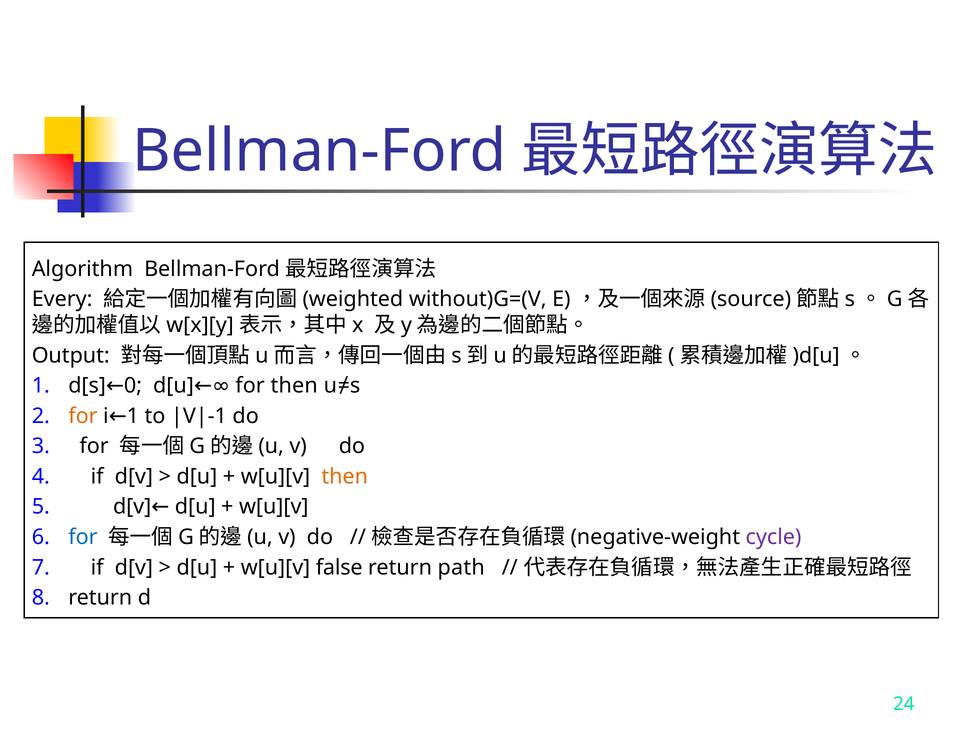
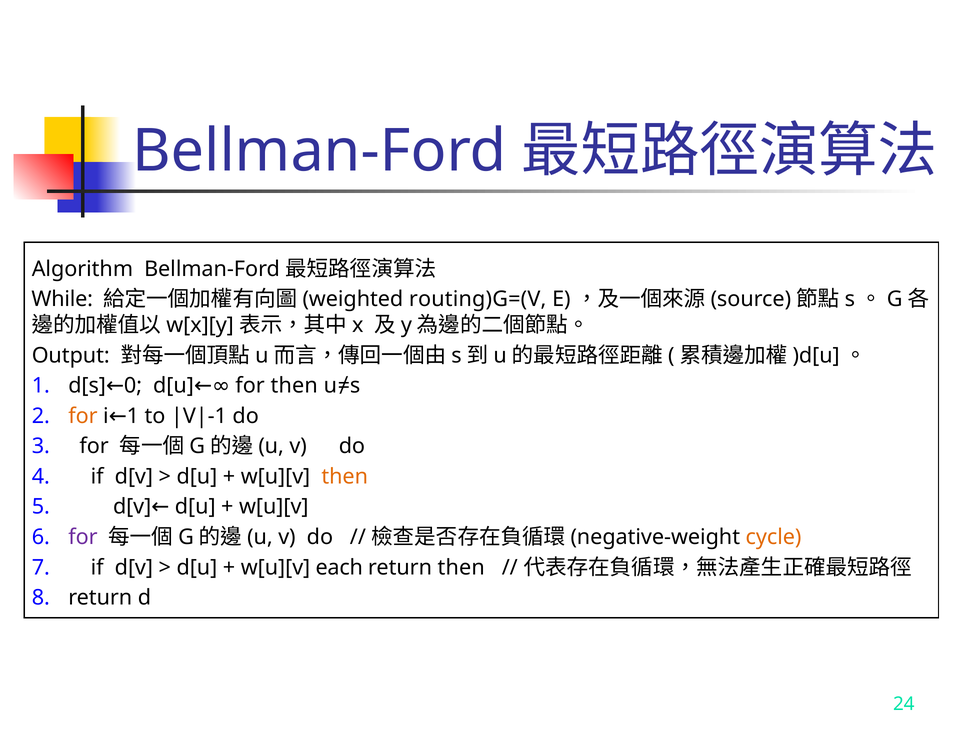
Every: Every -> While
without)G=(V: without)G=(V -> routing)G=(V
for at (83, 537) colour: blue -> purple
cycle colour: purple -> orange
false: false -> each
return path: path -> then
